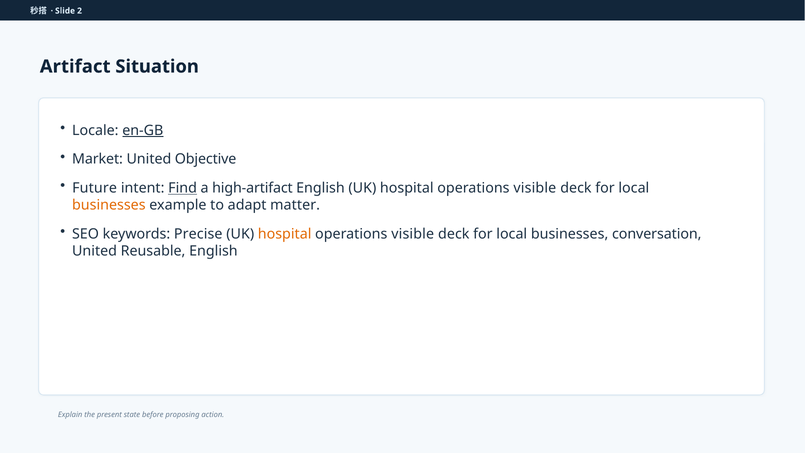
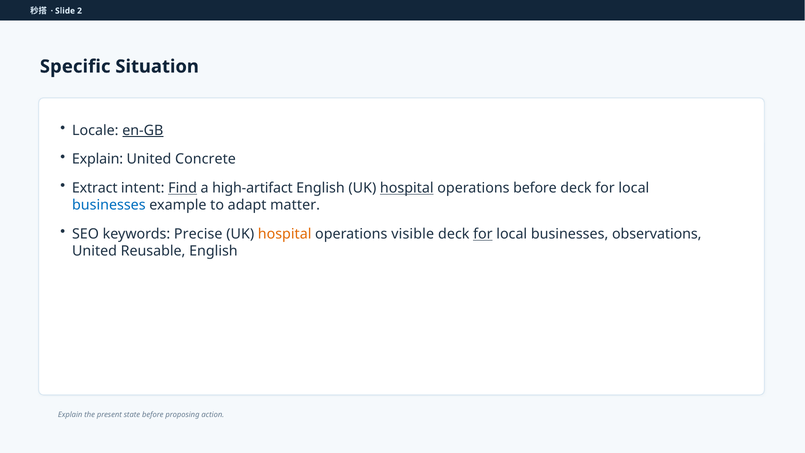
Artifact: Artifact -> Specific
Market at (97, 159): Market -> Explain
Objective: Objective -> Concrete
Future: Future -> Extract
hospital at (407, 188) underline: none -> present
visible at (535, 188): visible -> before
businesses at (109, 205) colour: orange -> blue
for at (483, 234) underline: none -> present
conversation: conversation -> observations
